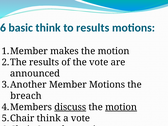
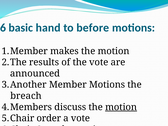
basic think: think -> hand
to results: results -> before
discuss underline: present -> none
think at (49, 118): think -> order
